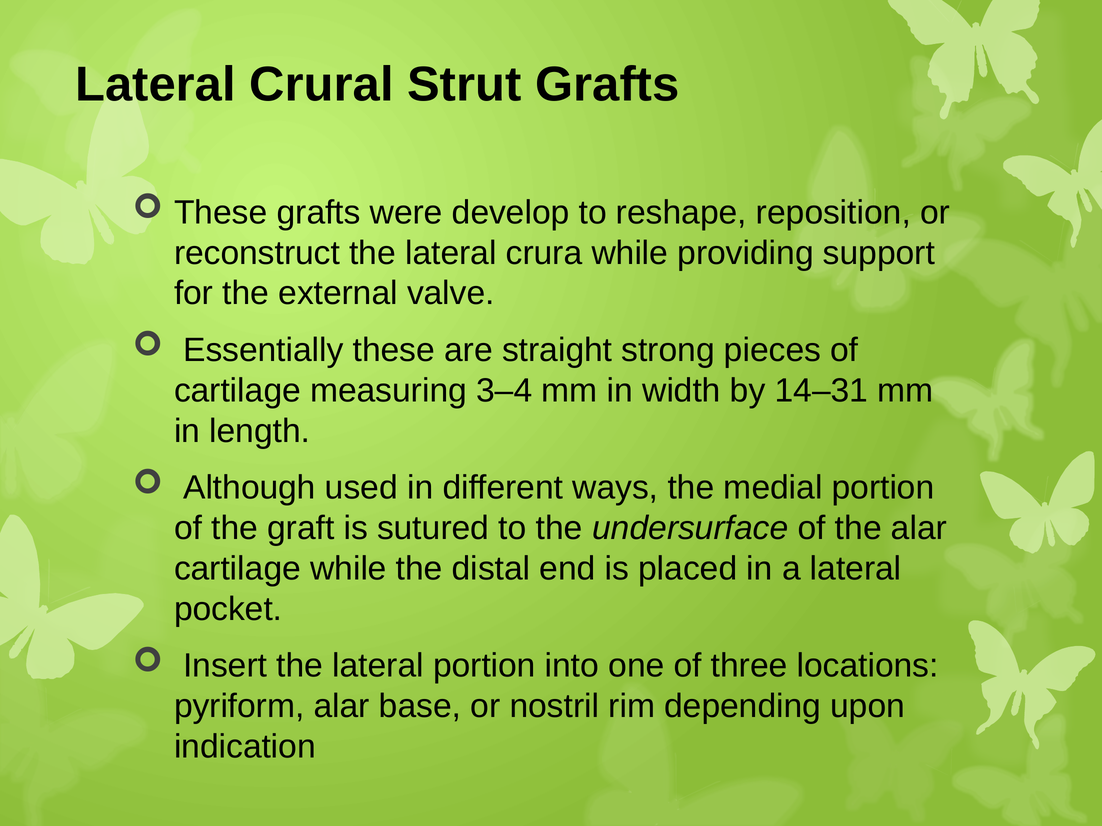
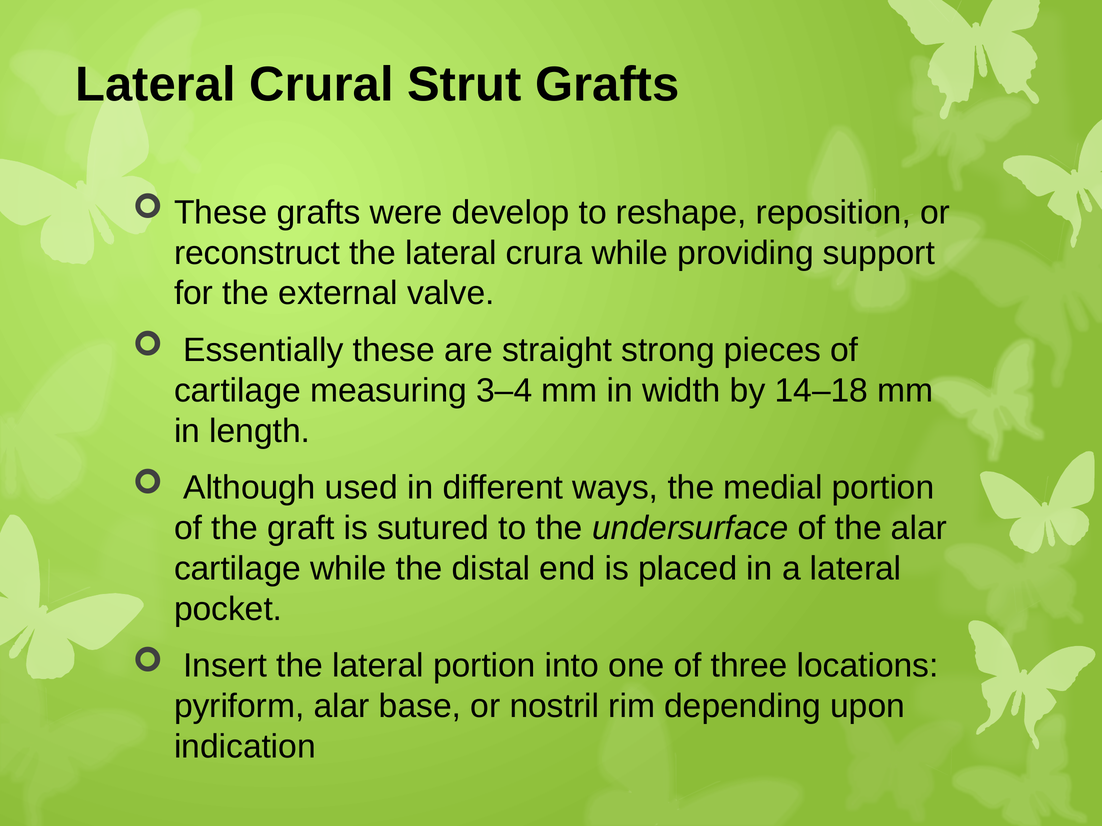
14–31: 14–31 -> 14–18
